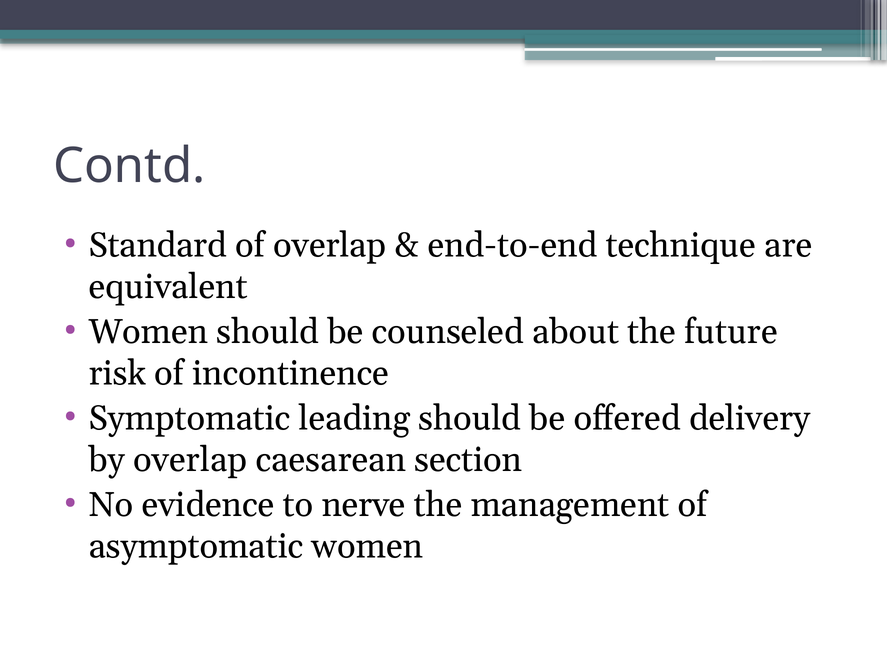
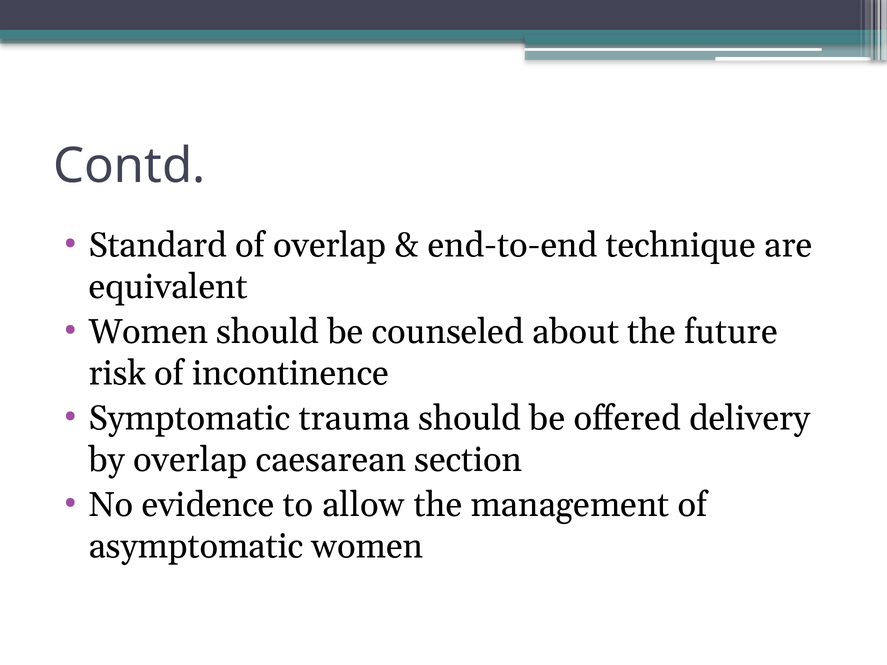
leading: leading -> trauma
nerve: nerve -> allow
